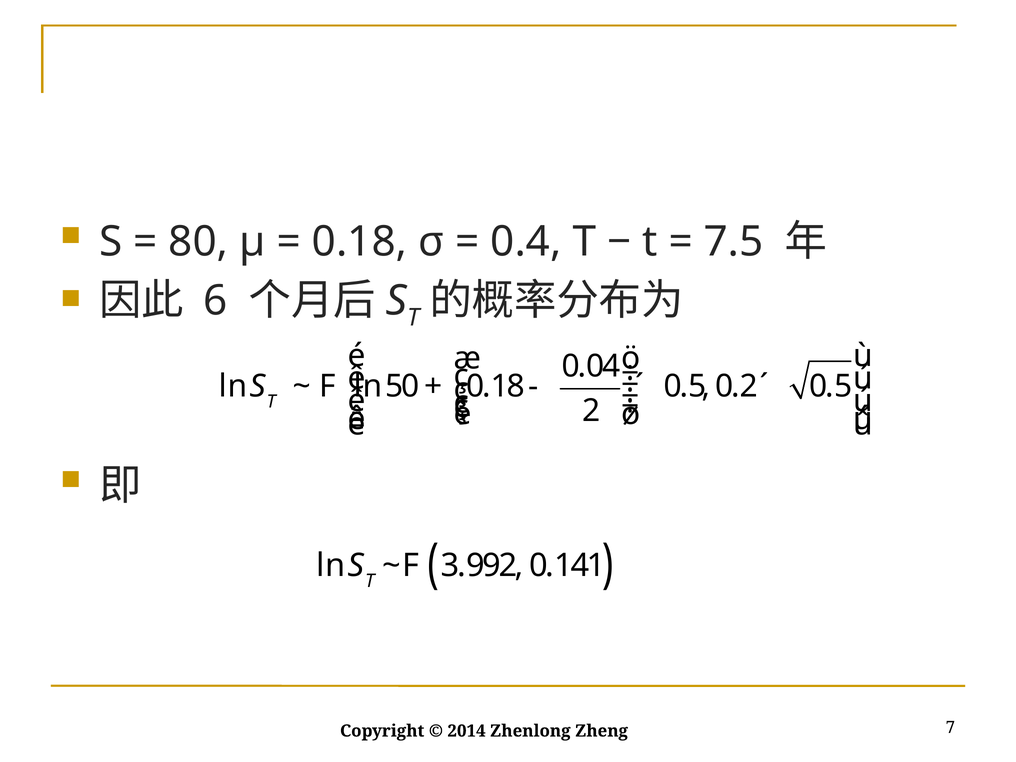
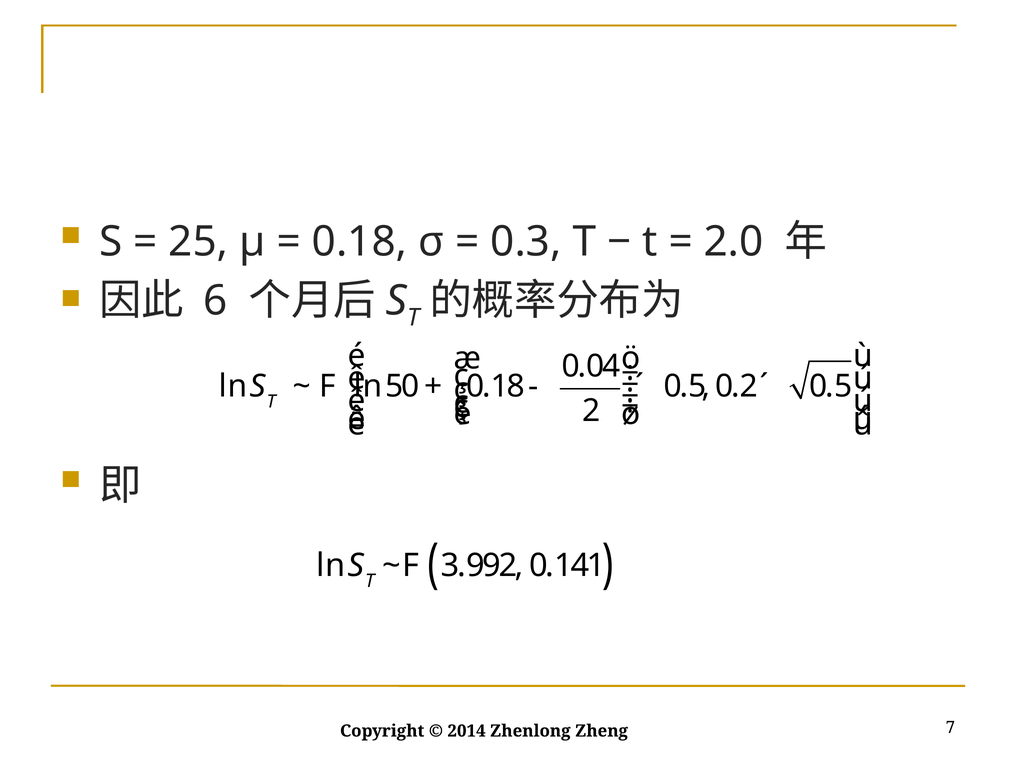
80: 80 -> 25
0.4: 0.4 -> 0.3
7.5: 7.5 -> 2.0
